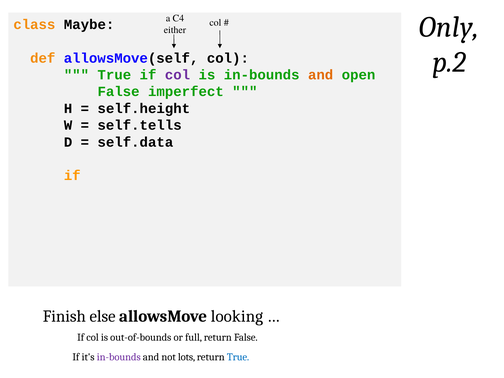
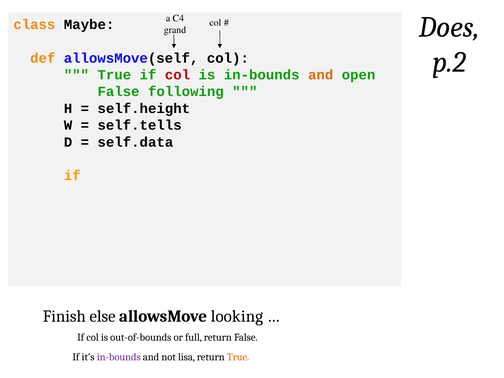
Only: Only -> Does
either: either -> grand
col at (177, 75) colour: purple -> red
imperfect: imperfect -> following
lots: lots -> lisa
True at (238, 357) colour: blue -> orange
